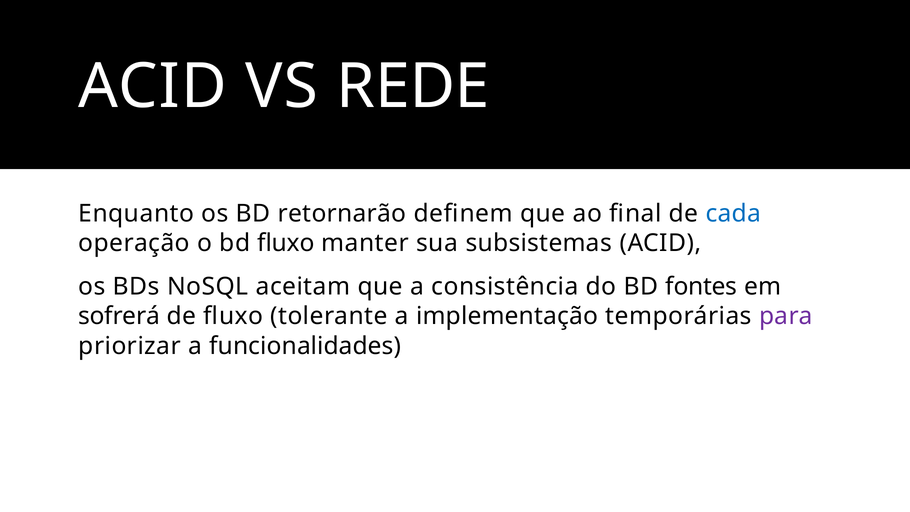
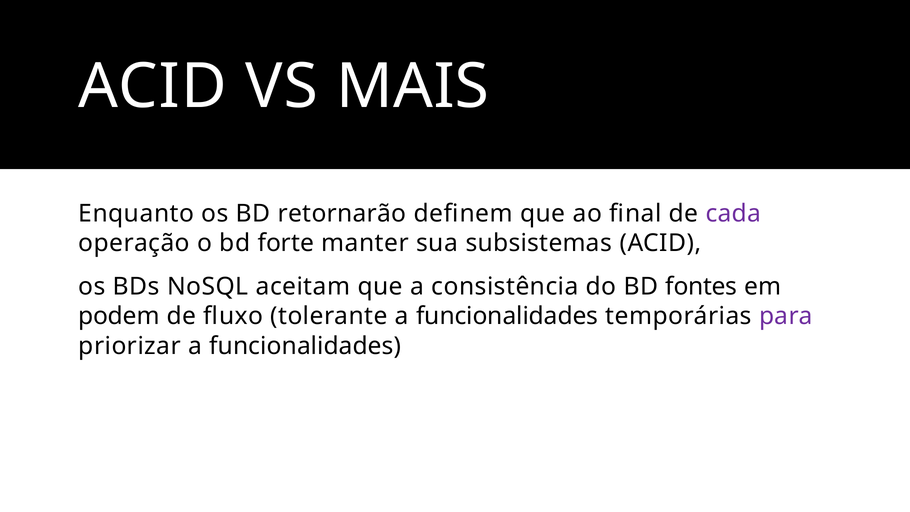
REDE: REDE -> MAIS
cada colour: blue -> purple
bd fluxo: fluxo -> forte
sofrerá: sofrerá -> podem
tolerante a implementação: implementação -> funcionalidades
